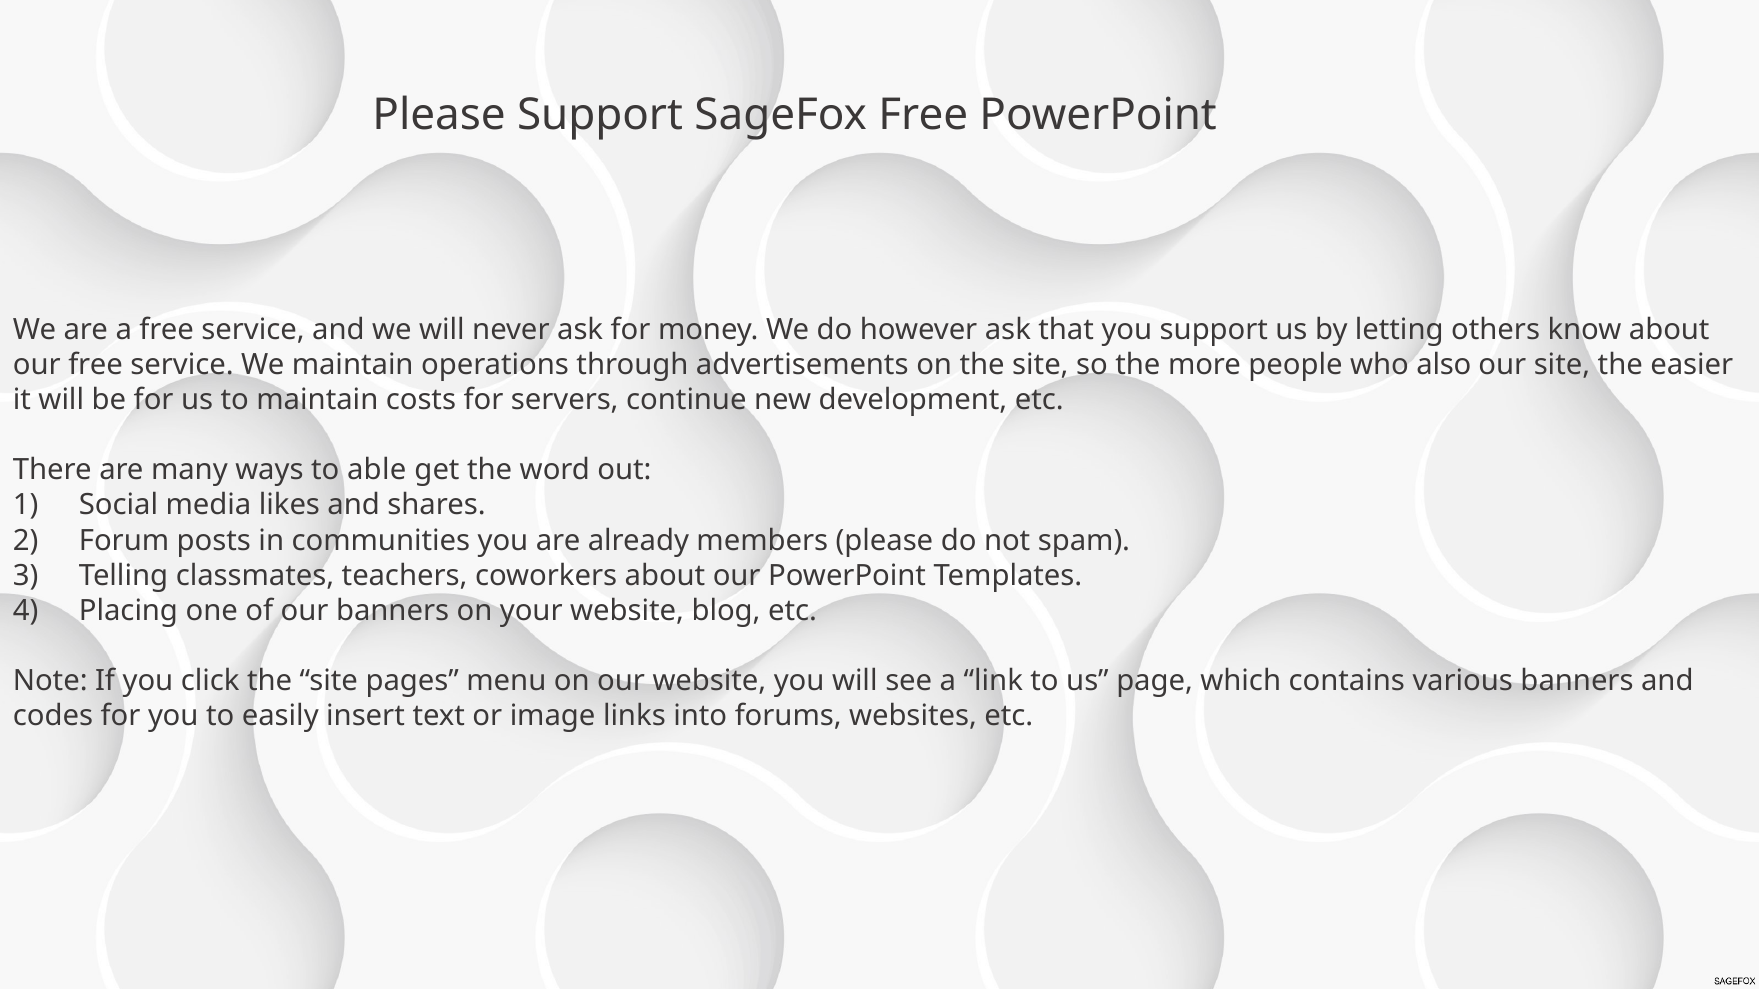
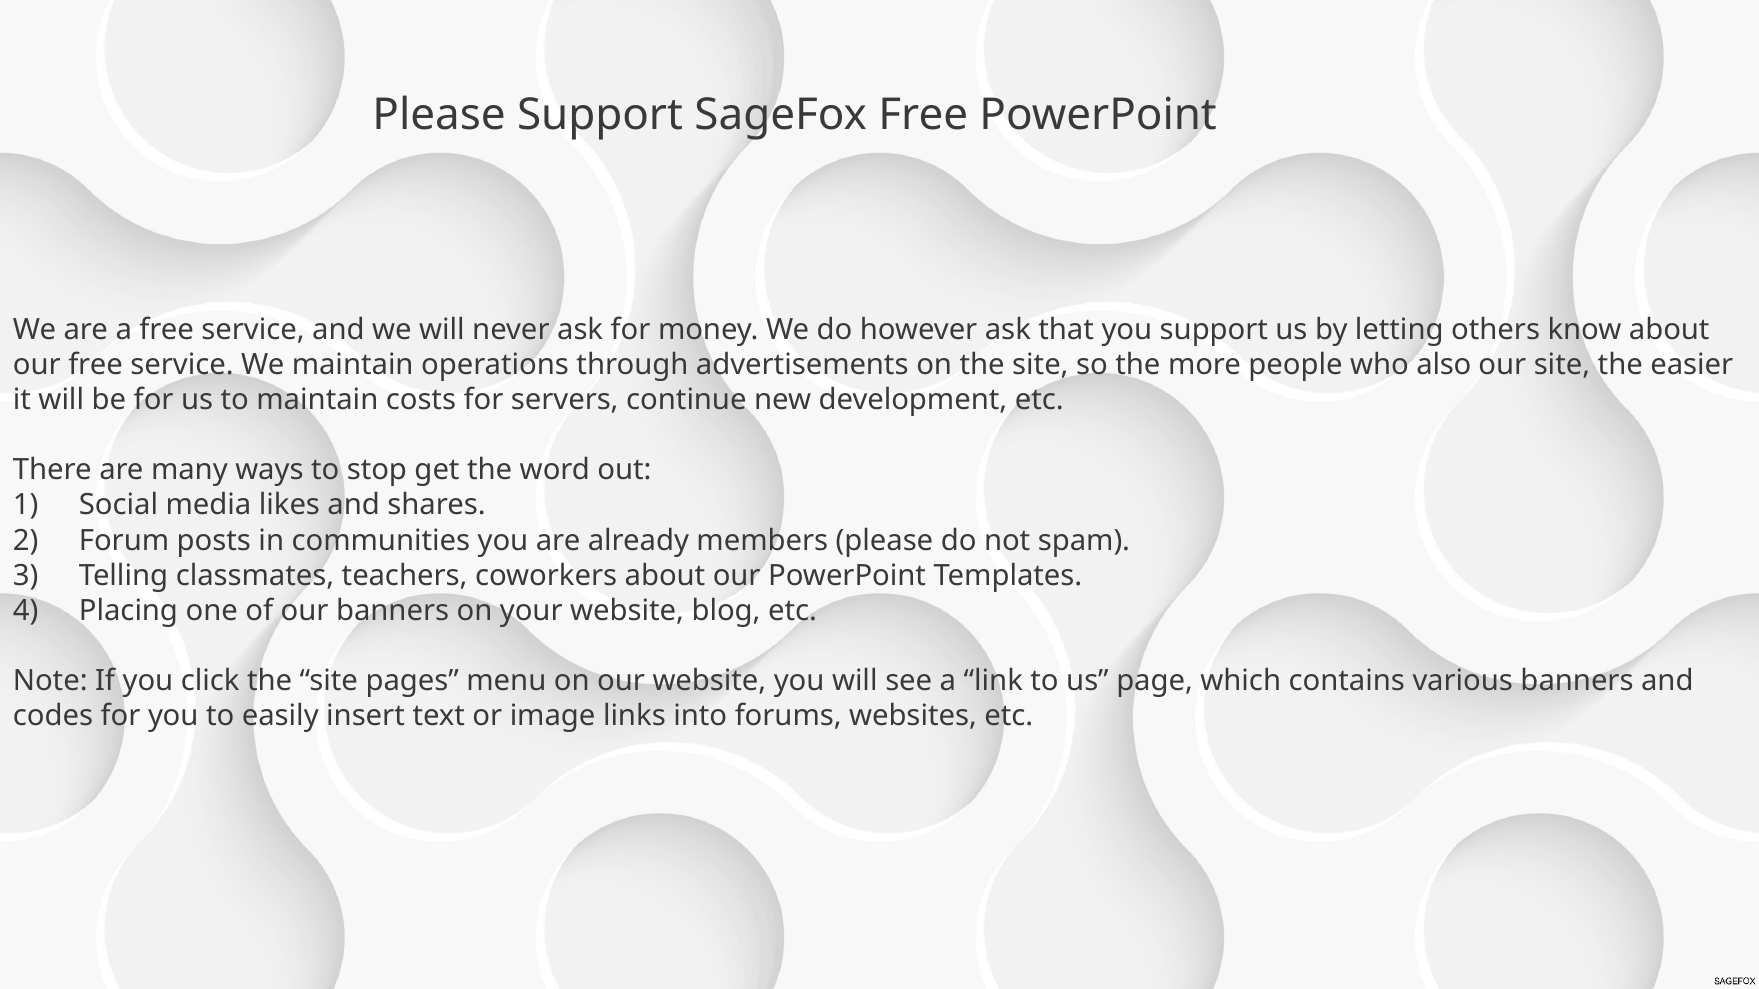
able: able -> stop
